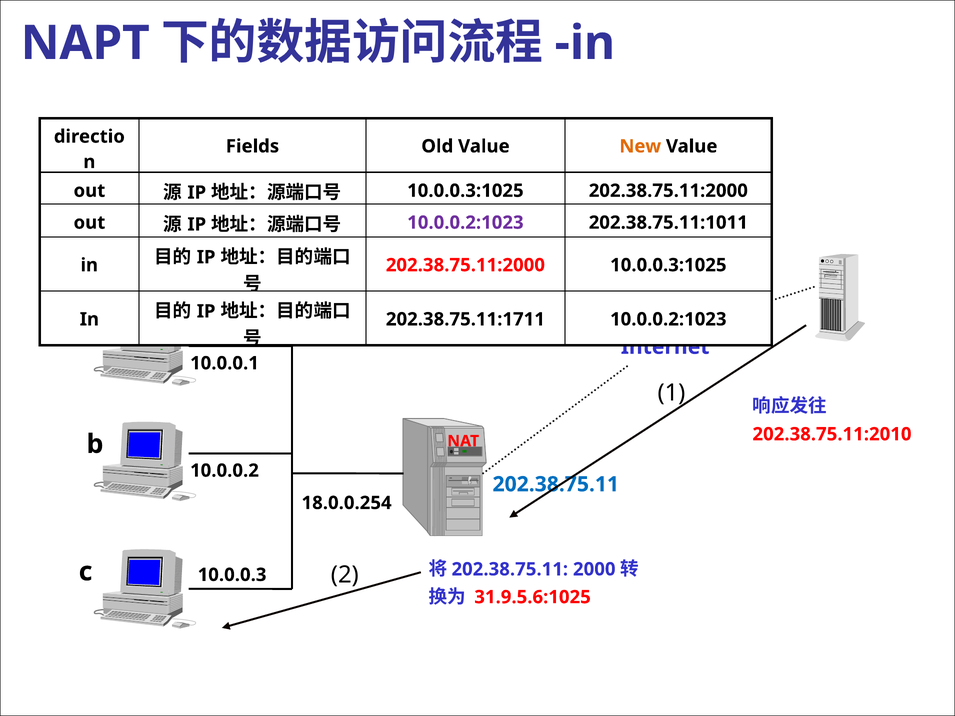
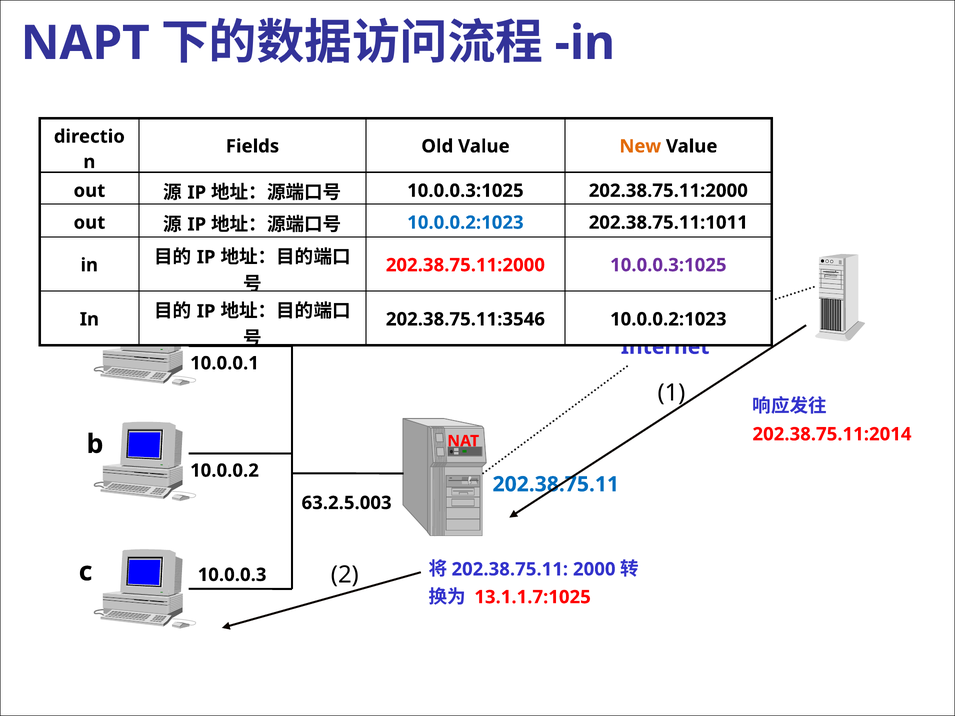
10.0.0.2:1023 at (465, 223) colour: purple -> blue
10.0.0.3:1025 at (668, 265) colour: black -> purple
202.38.75.11:1711: 202.38.75.11:1711 -> 202.38.75.11:3546
202.38.75.11:2010: 202.38.75.11:2010 -> 202.38.75.11:2014
18.0.0.254: 18.0.0.254 -> 63.2.5.003
31.9.5.6:1025: 31.9.5.6:1025 -> 13.1.1.7:1025
